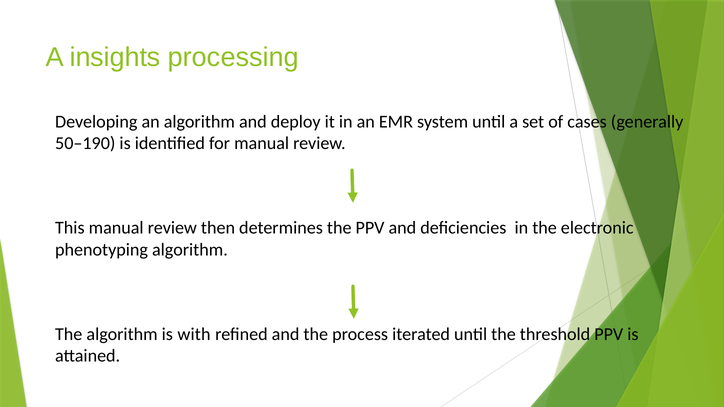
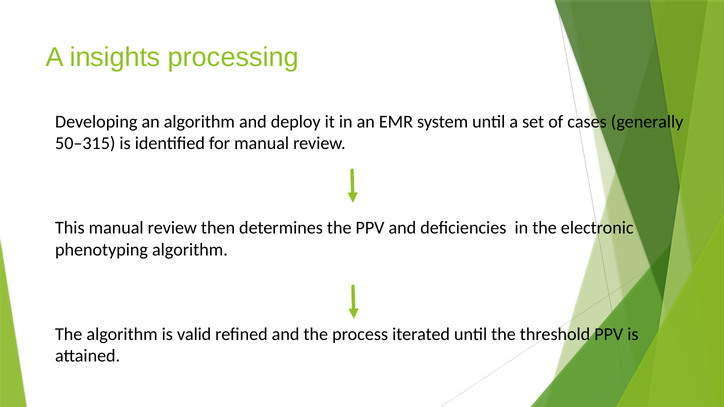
50–190: 50–190 -> 50–315
with: with -> valid
